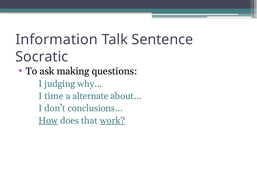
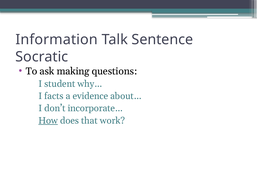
judging: judging -> student
time: time -> facts
alternate: alternate -> evidence
conclusions…: conclusions… -> incorporate…
work underline: present -> none
